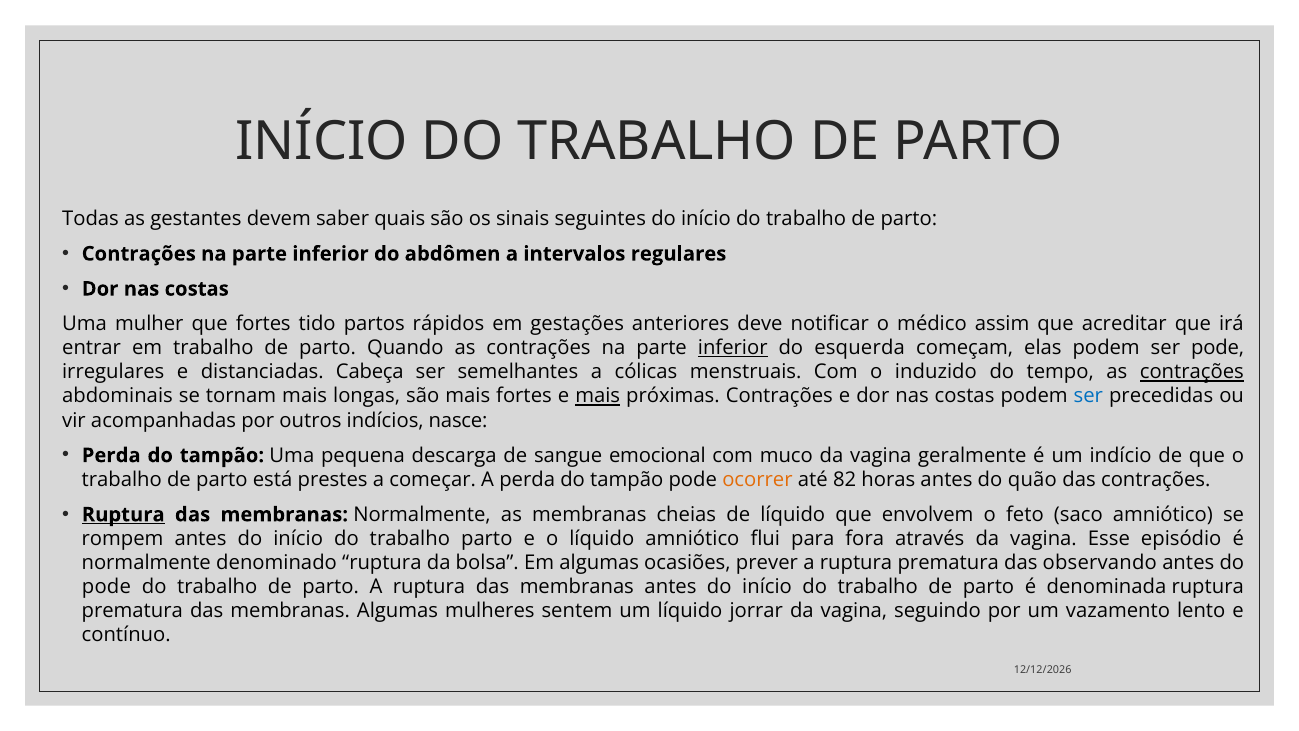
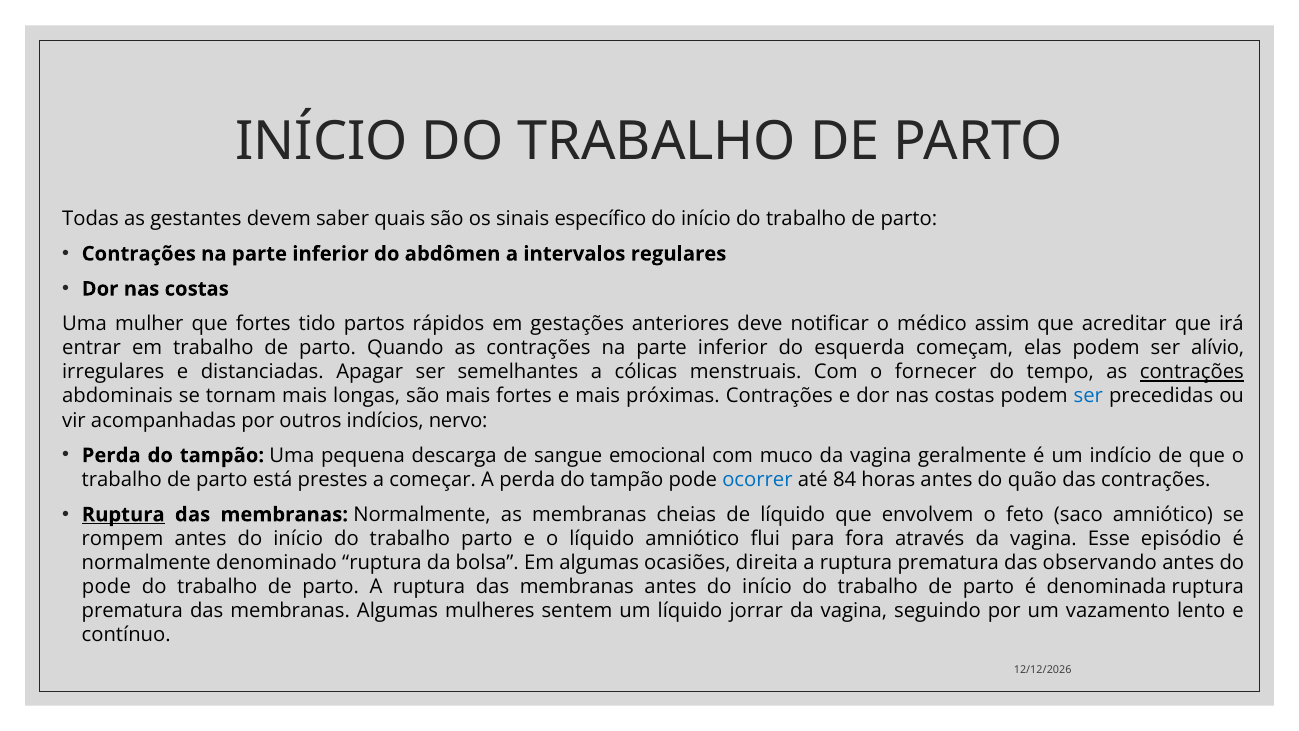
seguintes: seguintes -> específico
inferior at (733, 348) underline: present -> none
ser pode: pode -> alívio
Cabeça: Cabeça -> Apagar
induzido: induzido -> fornecer
mais at (598, 396) underline: present -> none
nasce: nasce -> nervo
ocorrer colour: orange -> blue
82: 82 -> 84
prever: prever -> direita
